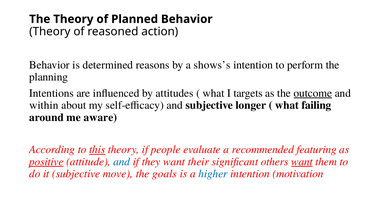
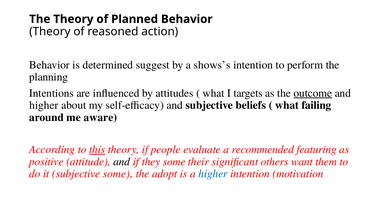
reasons: reasons -> suggest
within at (44, 105): within -> higher
longer: longer -> beliefs
positive underline: present -> none
and at (122, 161) colour: blue -> black
they want: want -> some
want at (302, 161) underline: present -> none
subjective move: move -> some
goals: goals -> adopt
